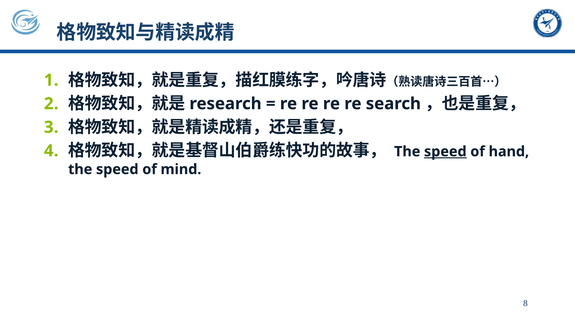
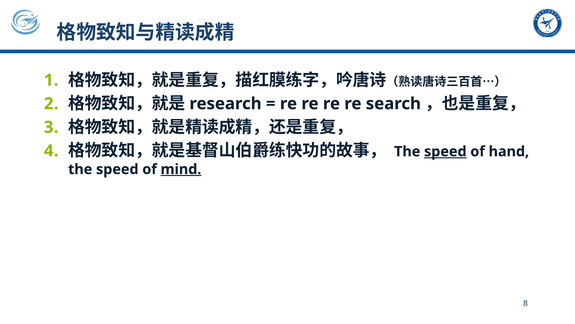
mind underline: none -> present
